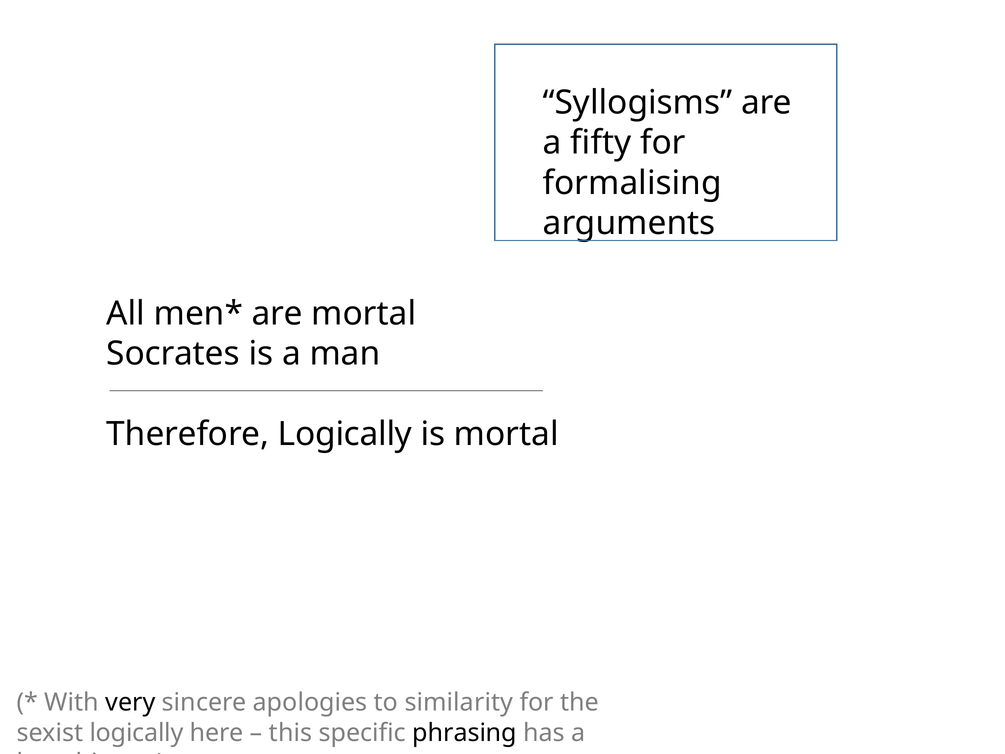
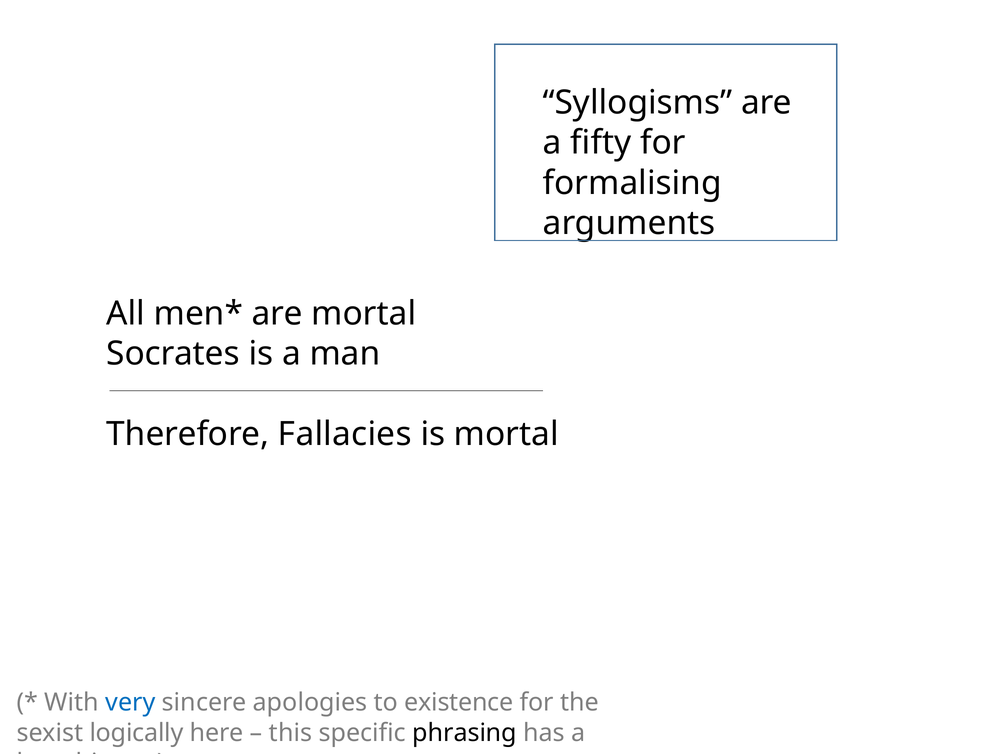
Therefore Logically: Logically -> Fallacies
very colour: black -> blue
similarity: similarity -> existence
